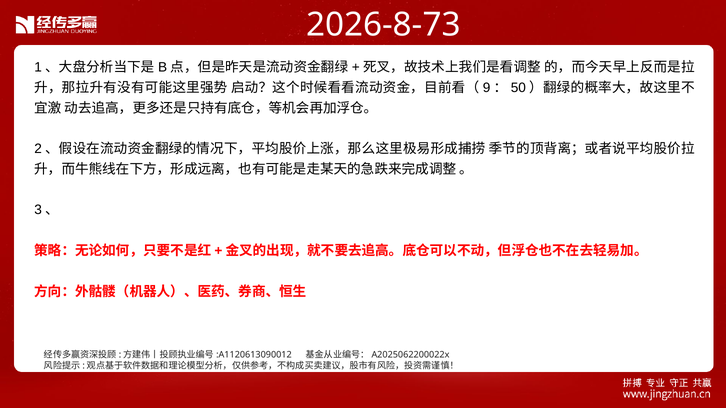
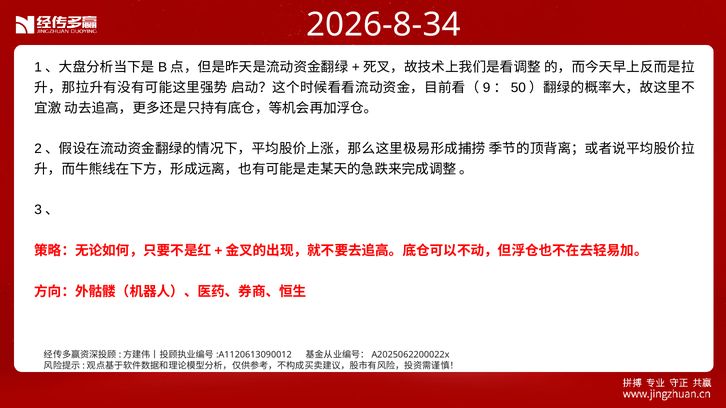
2026-8-73: 2026-8-73 -> 2026-8-34
